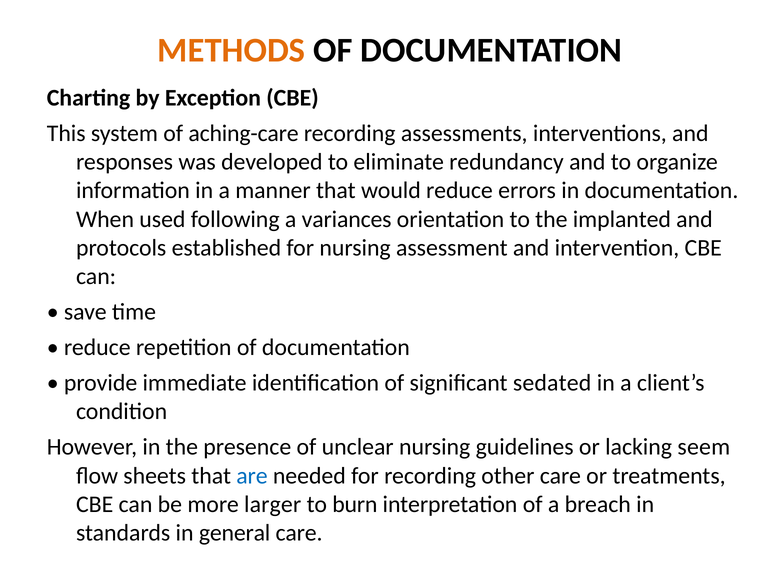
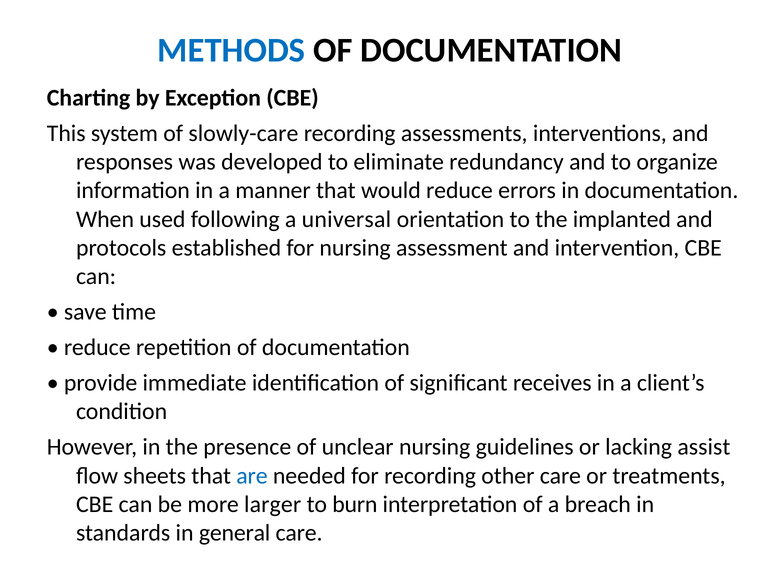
METHODS colour: orange -> blue
aching-care: aching-care -> slowly-care
variances: variances -> universal
sedated: sedated -> receives
seem: seem -> assist
